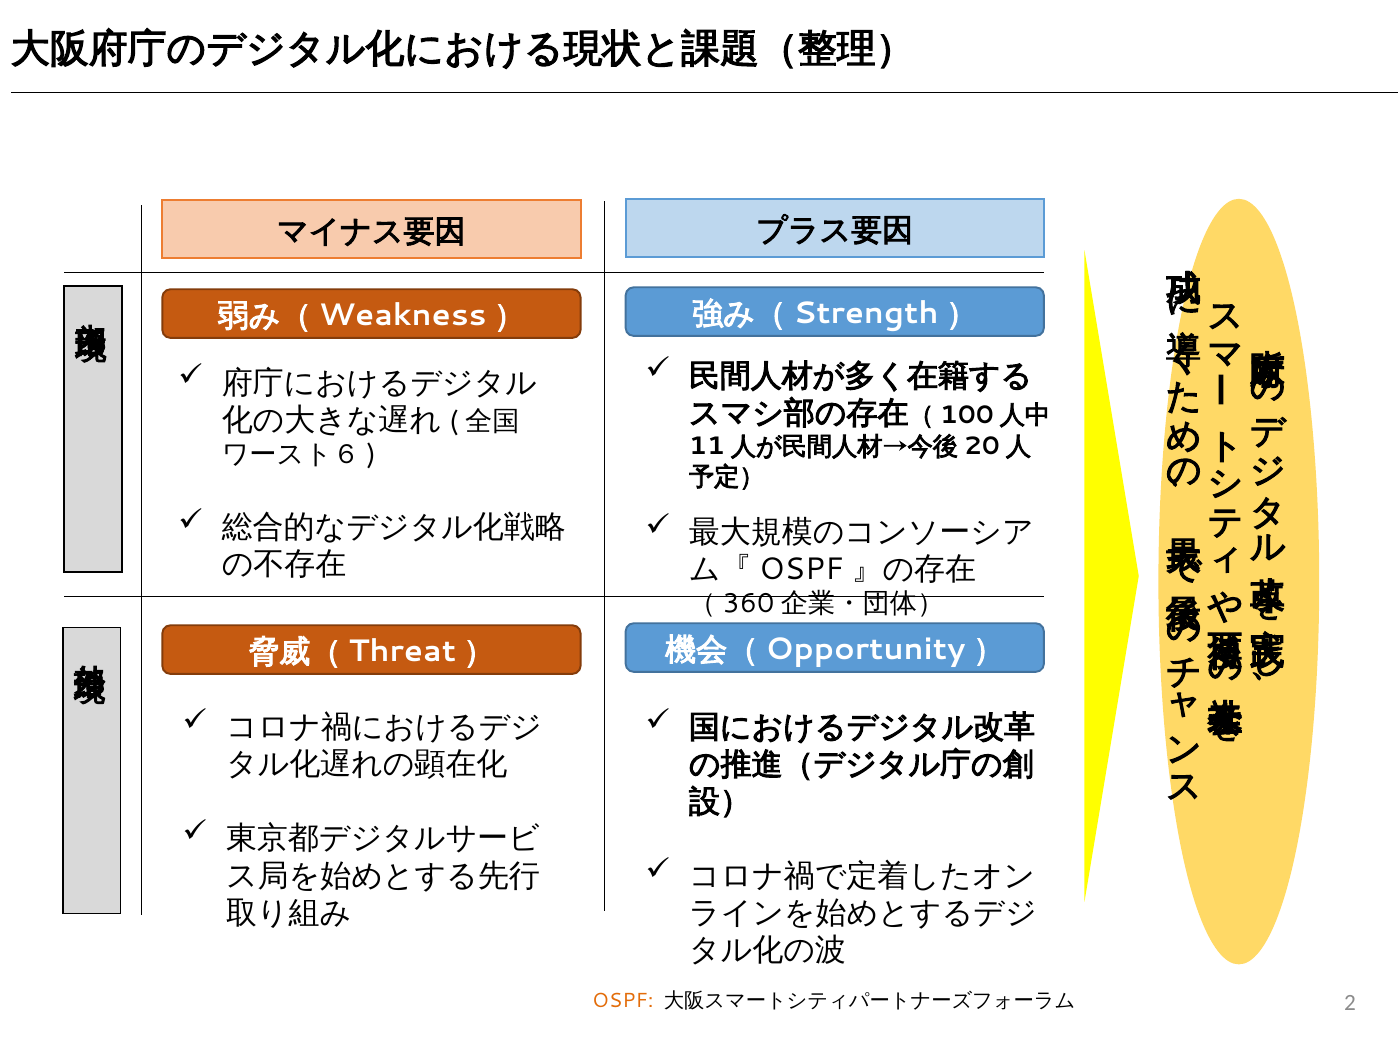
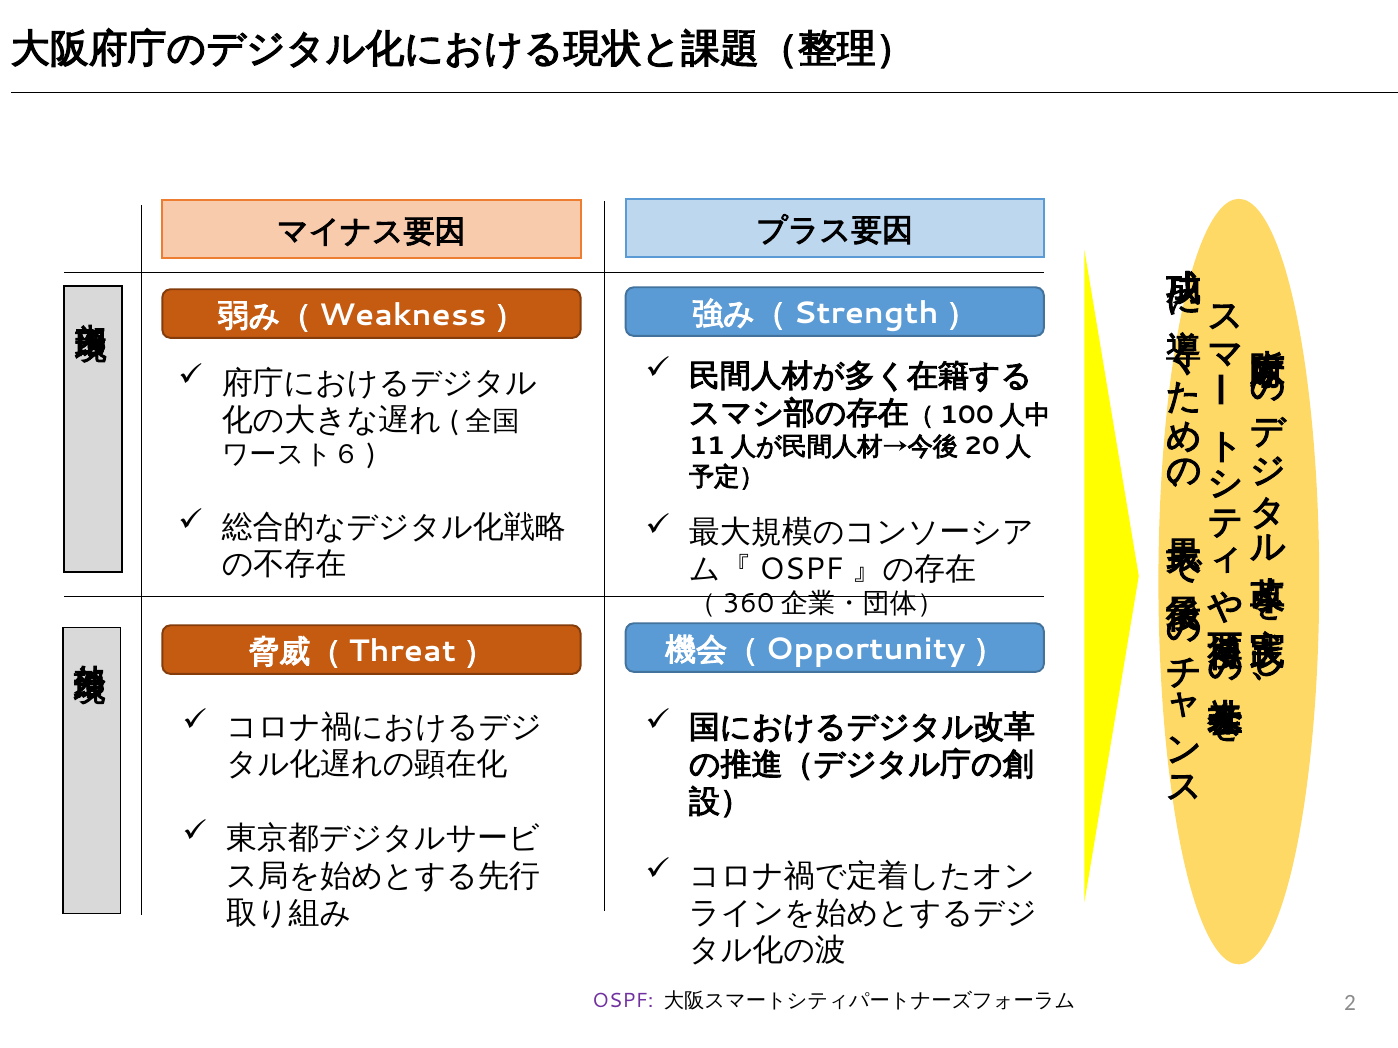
OSPF colour: orange -> purple
